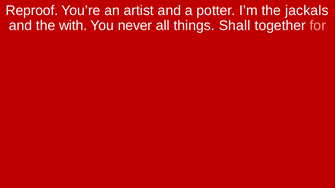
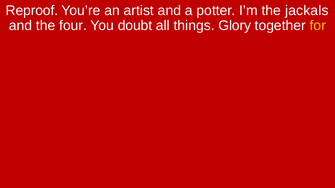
with: with -> four
never: never -> doubt
Shall: Shall -> Glory
for colour: pink -> yellow
